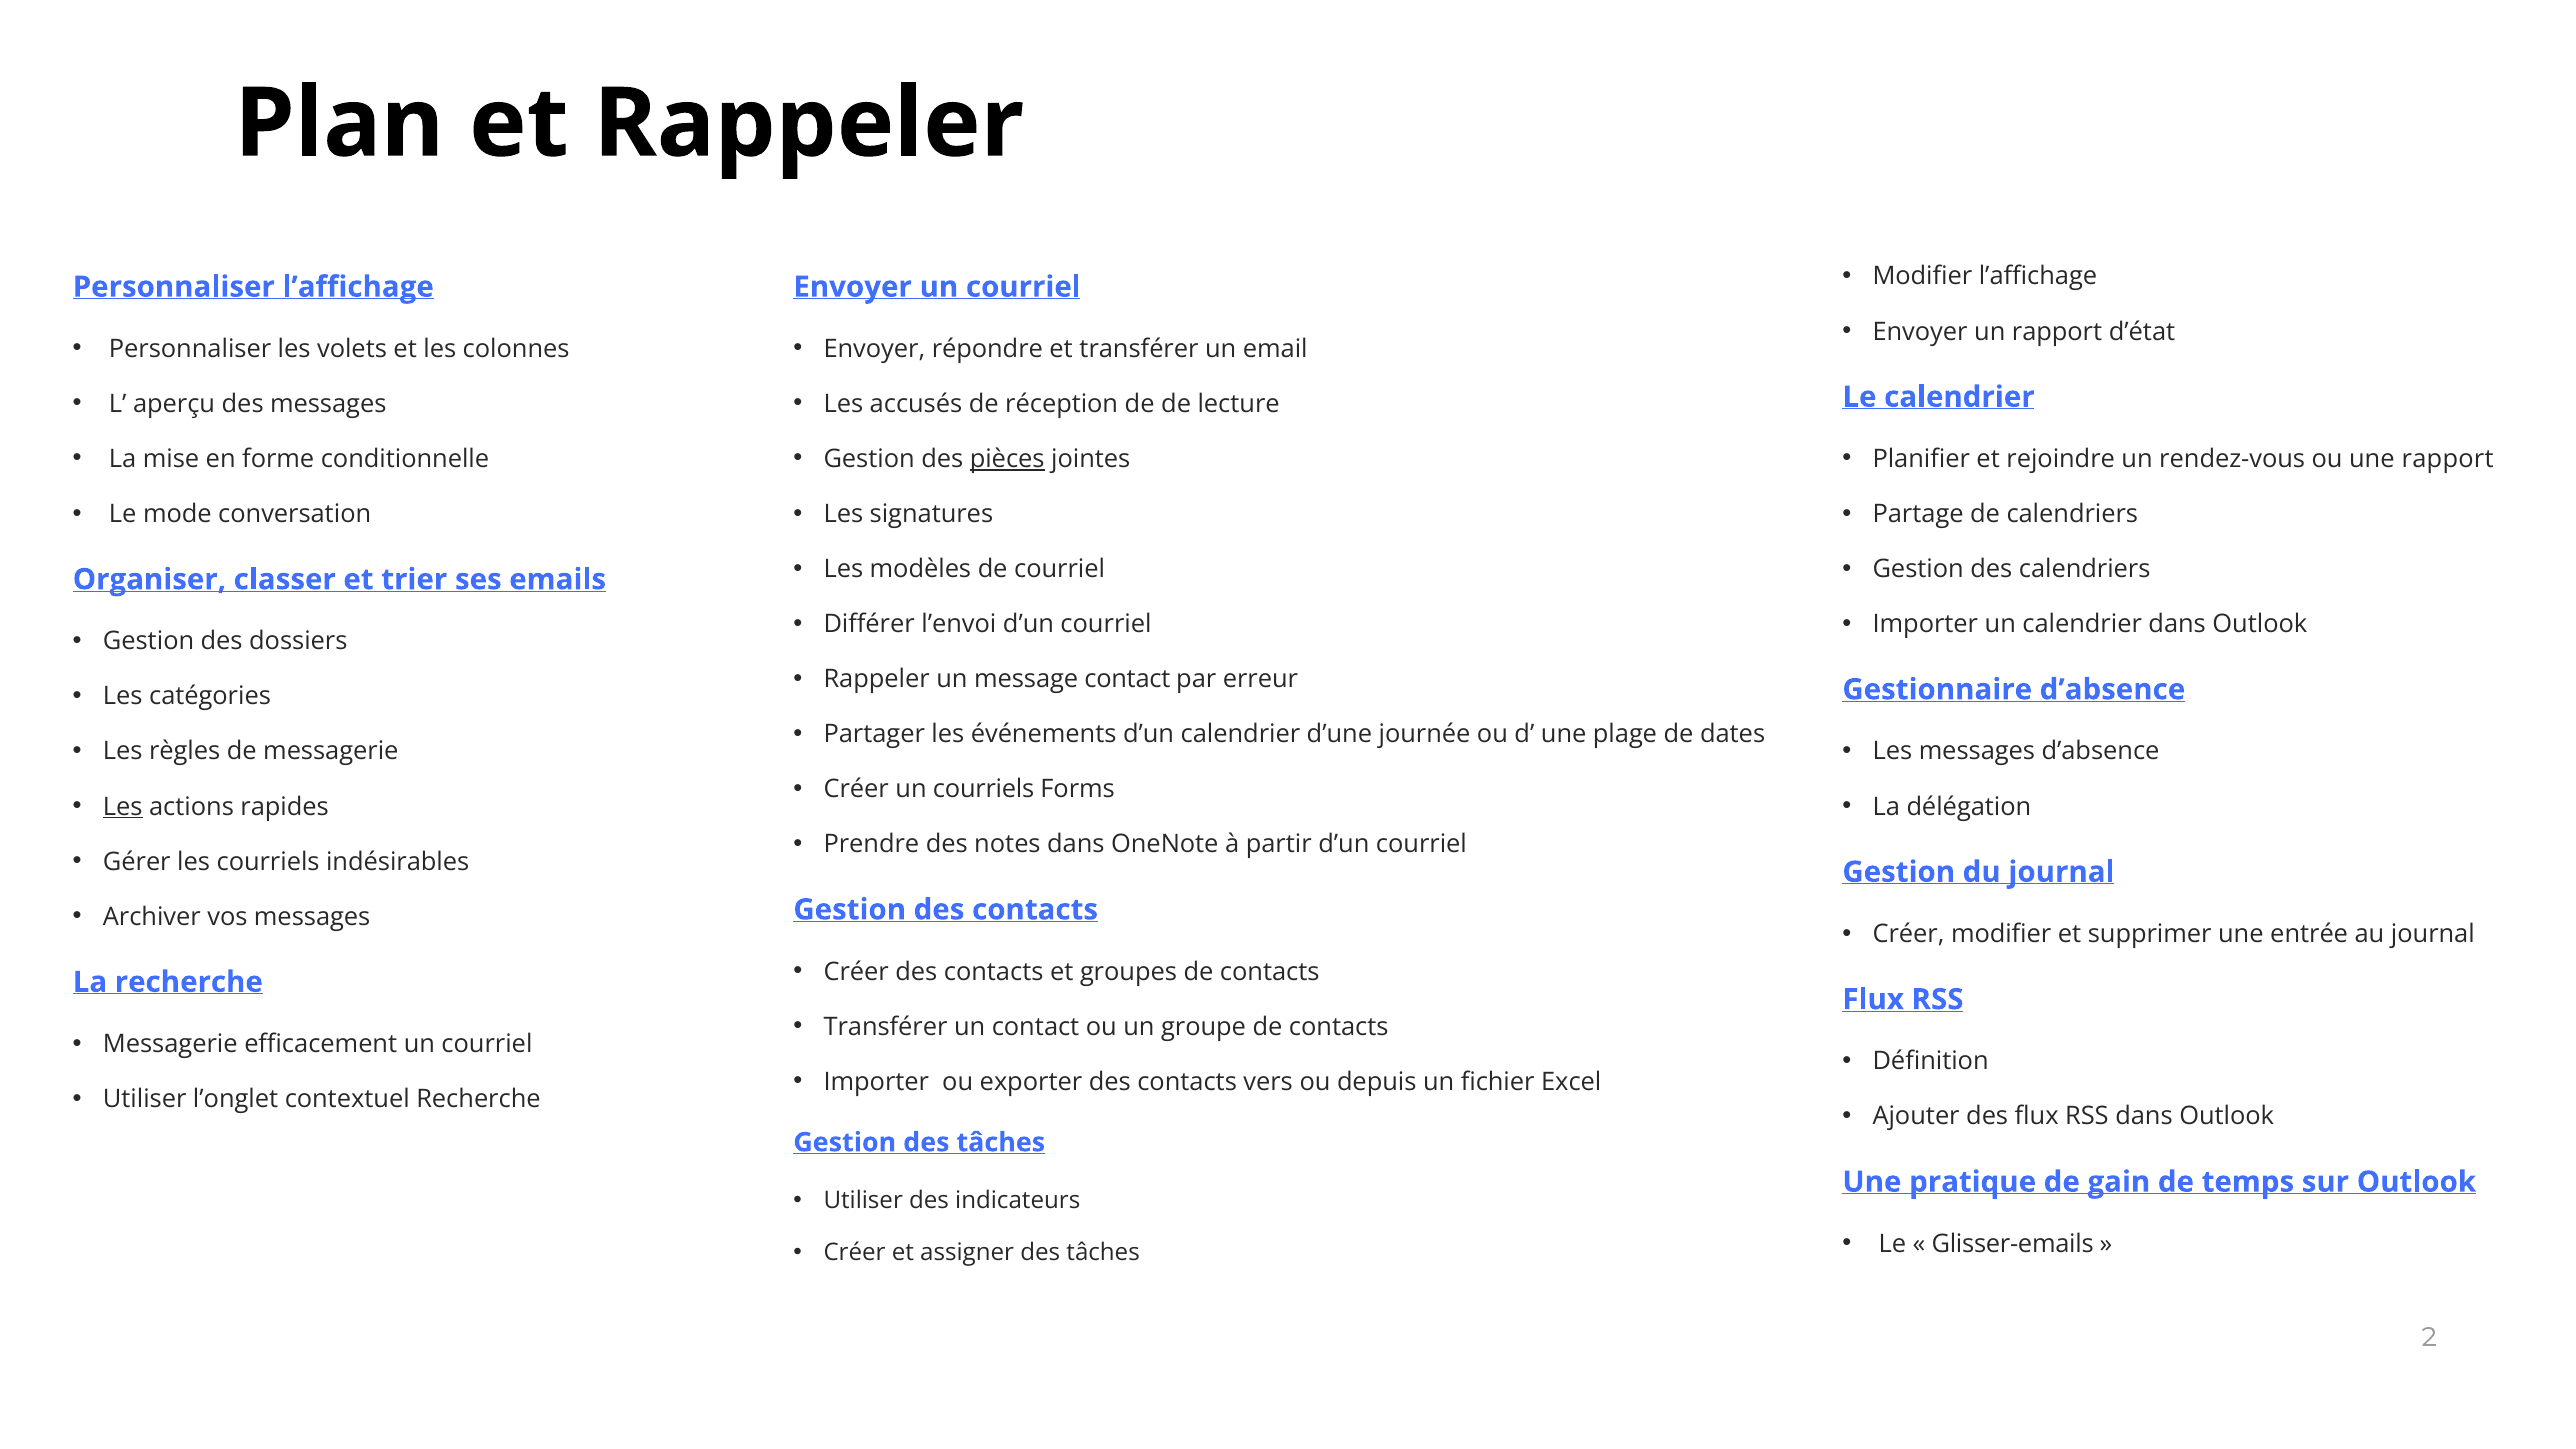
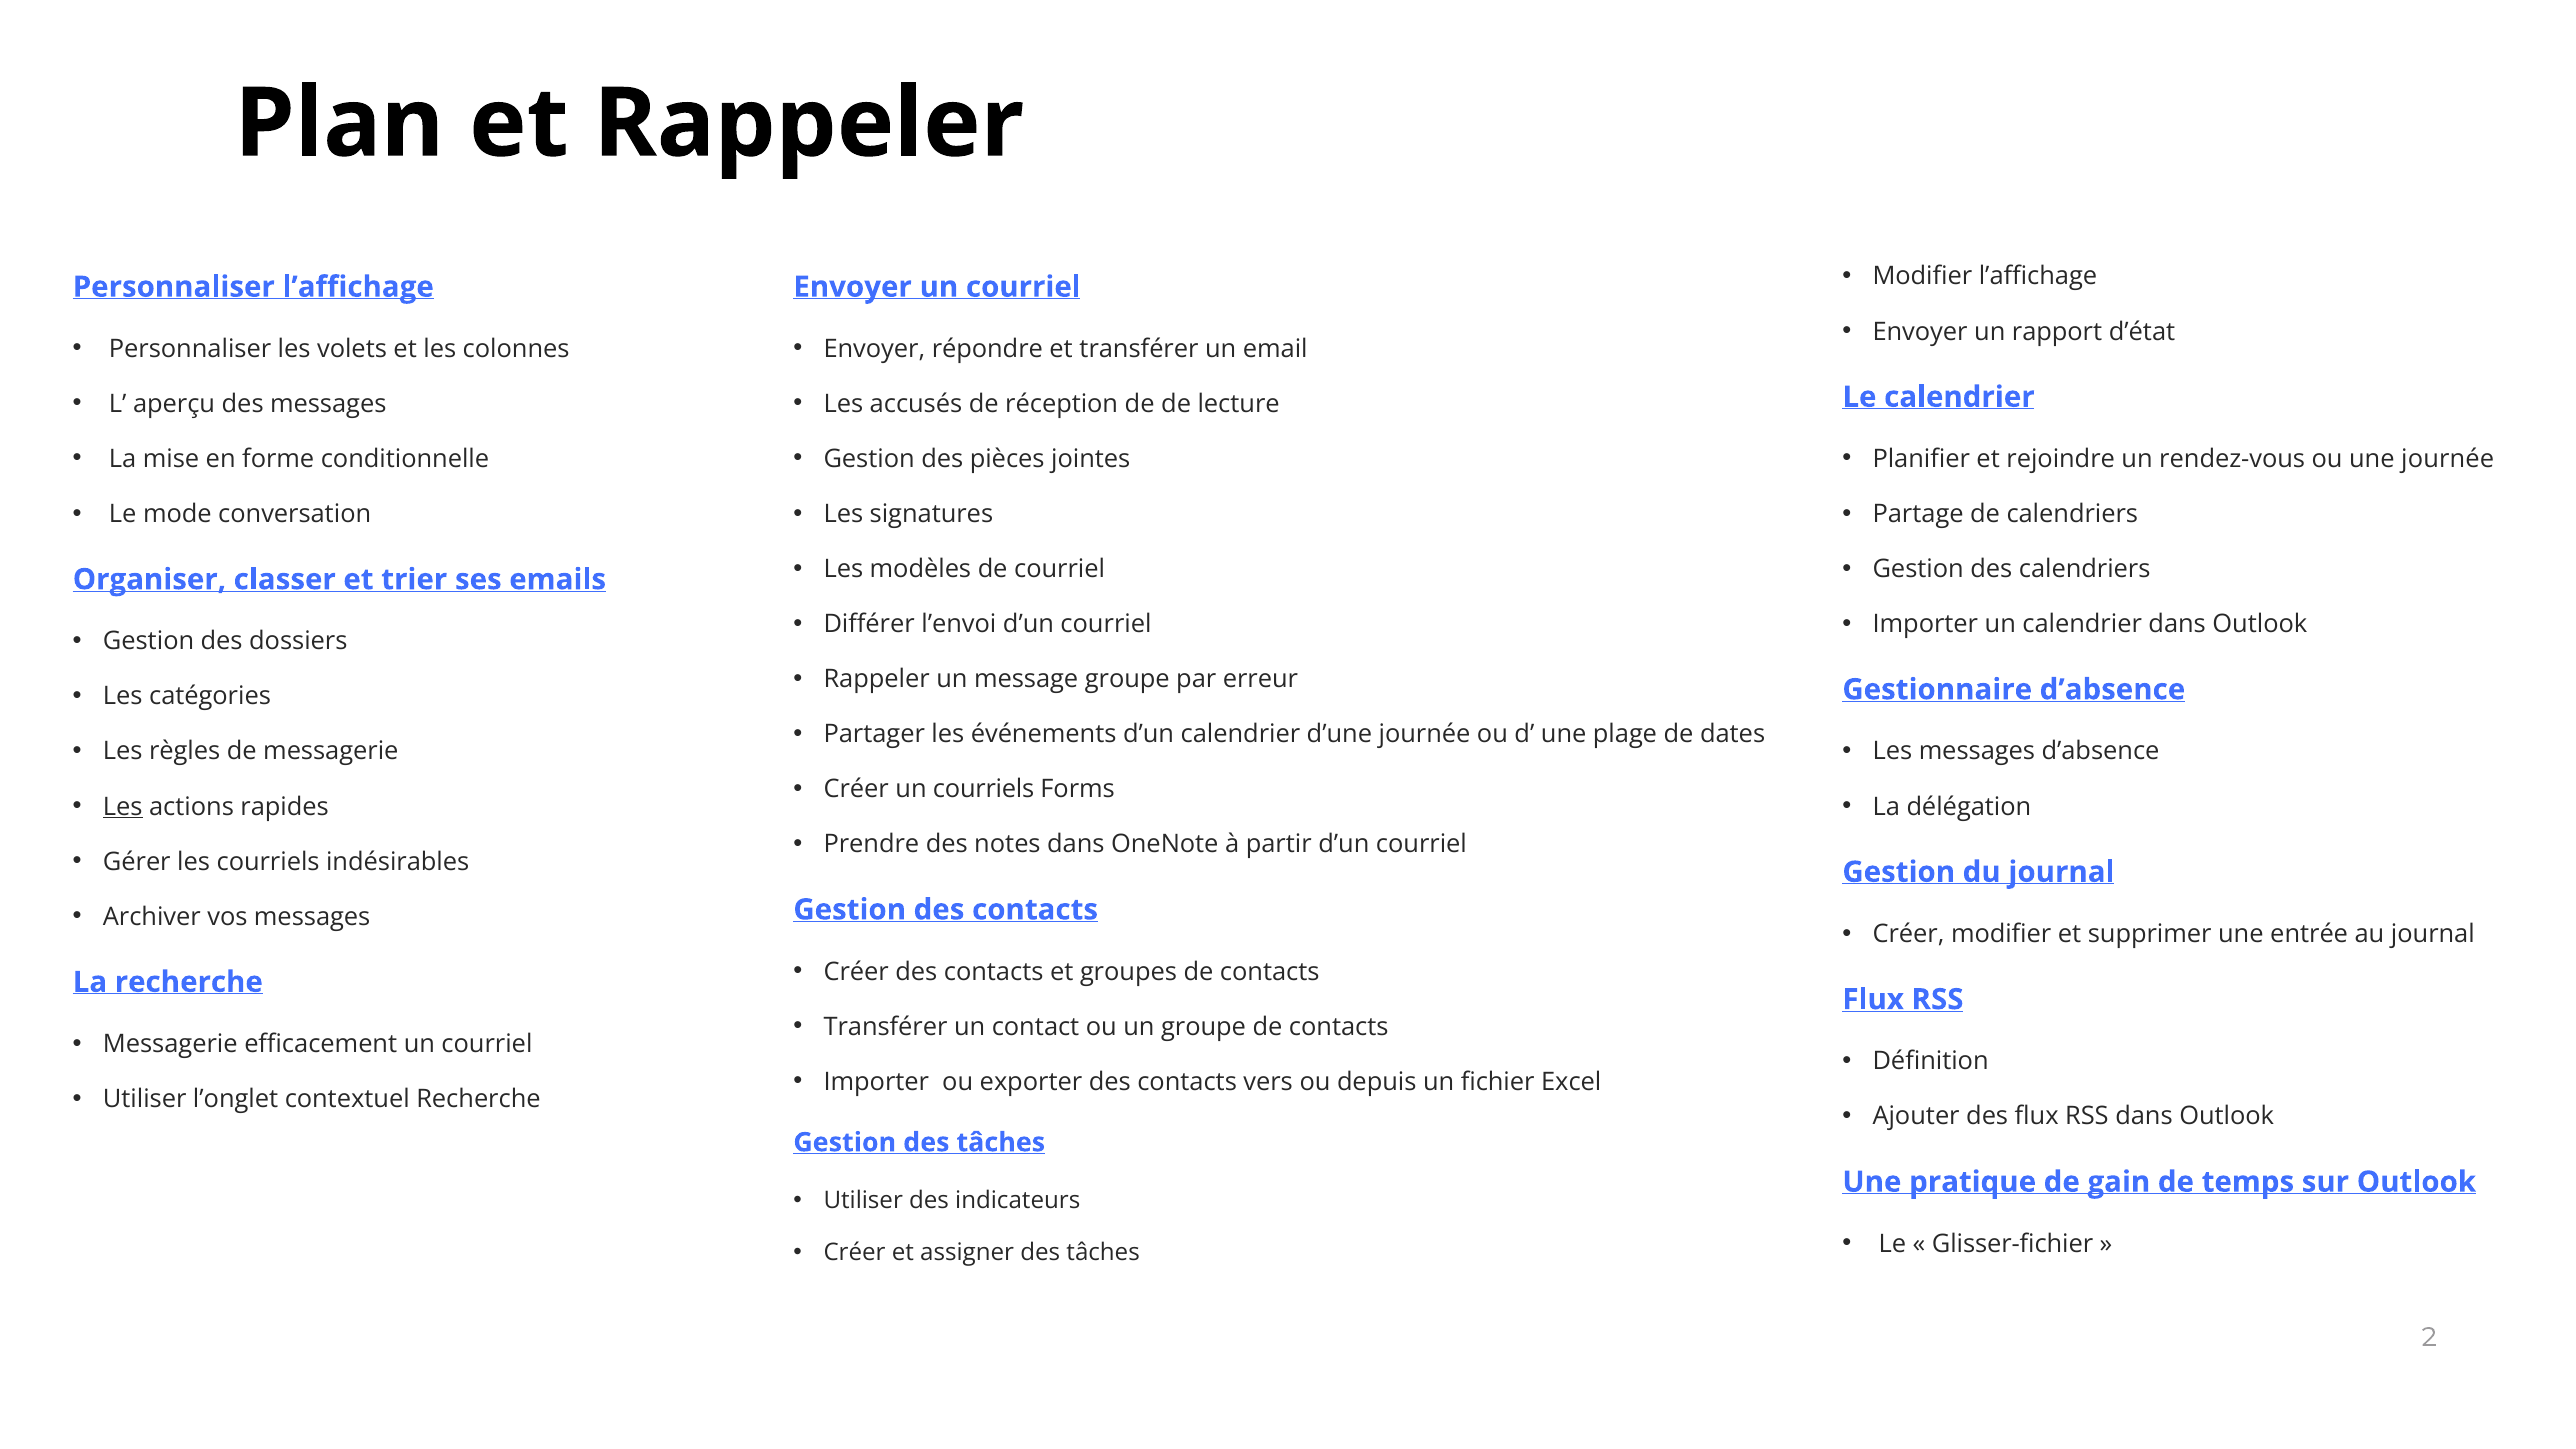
pièces underline: present -> none
une rapport: rapport -> journée
message contact: contact -> groupe
Glisser-emails: Glisser-emails -> Glisser-fichier
